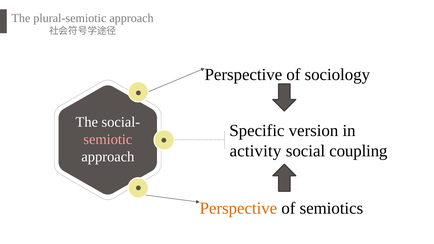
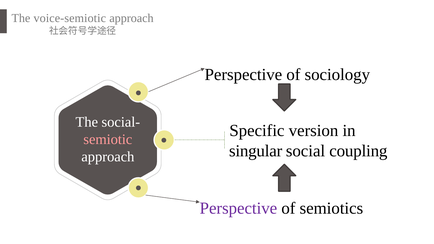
plural-semiotic: plural-semiotic -> voice-semiotic
activity: activity -> singular
Perspective at (238, 209) colour: orange -> purple
